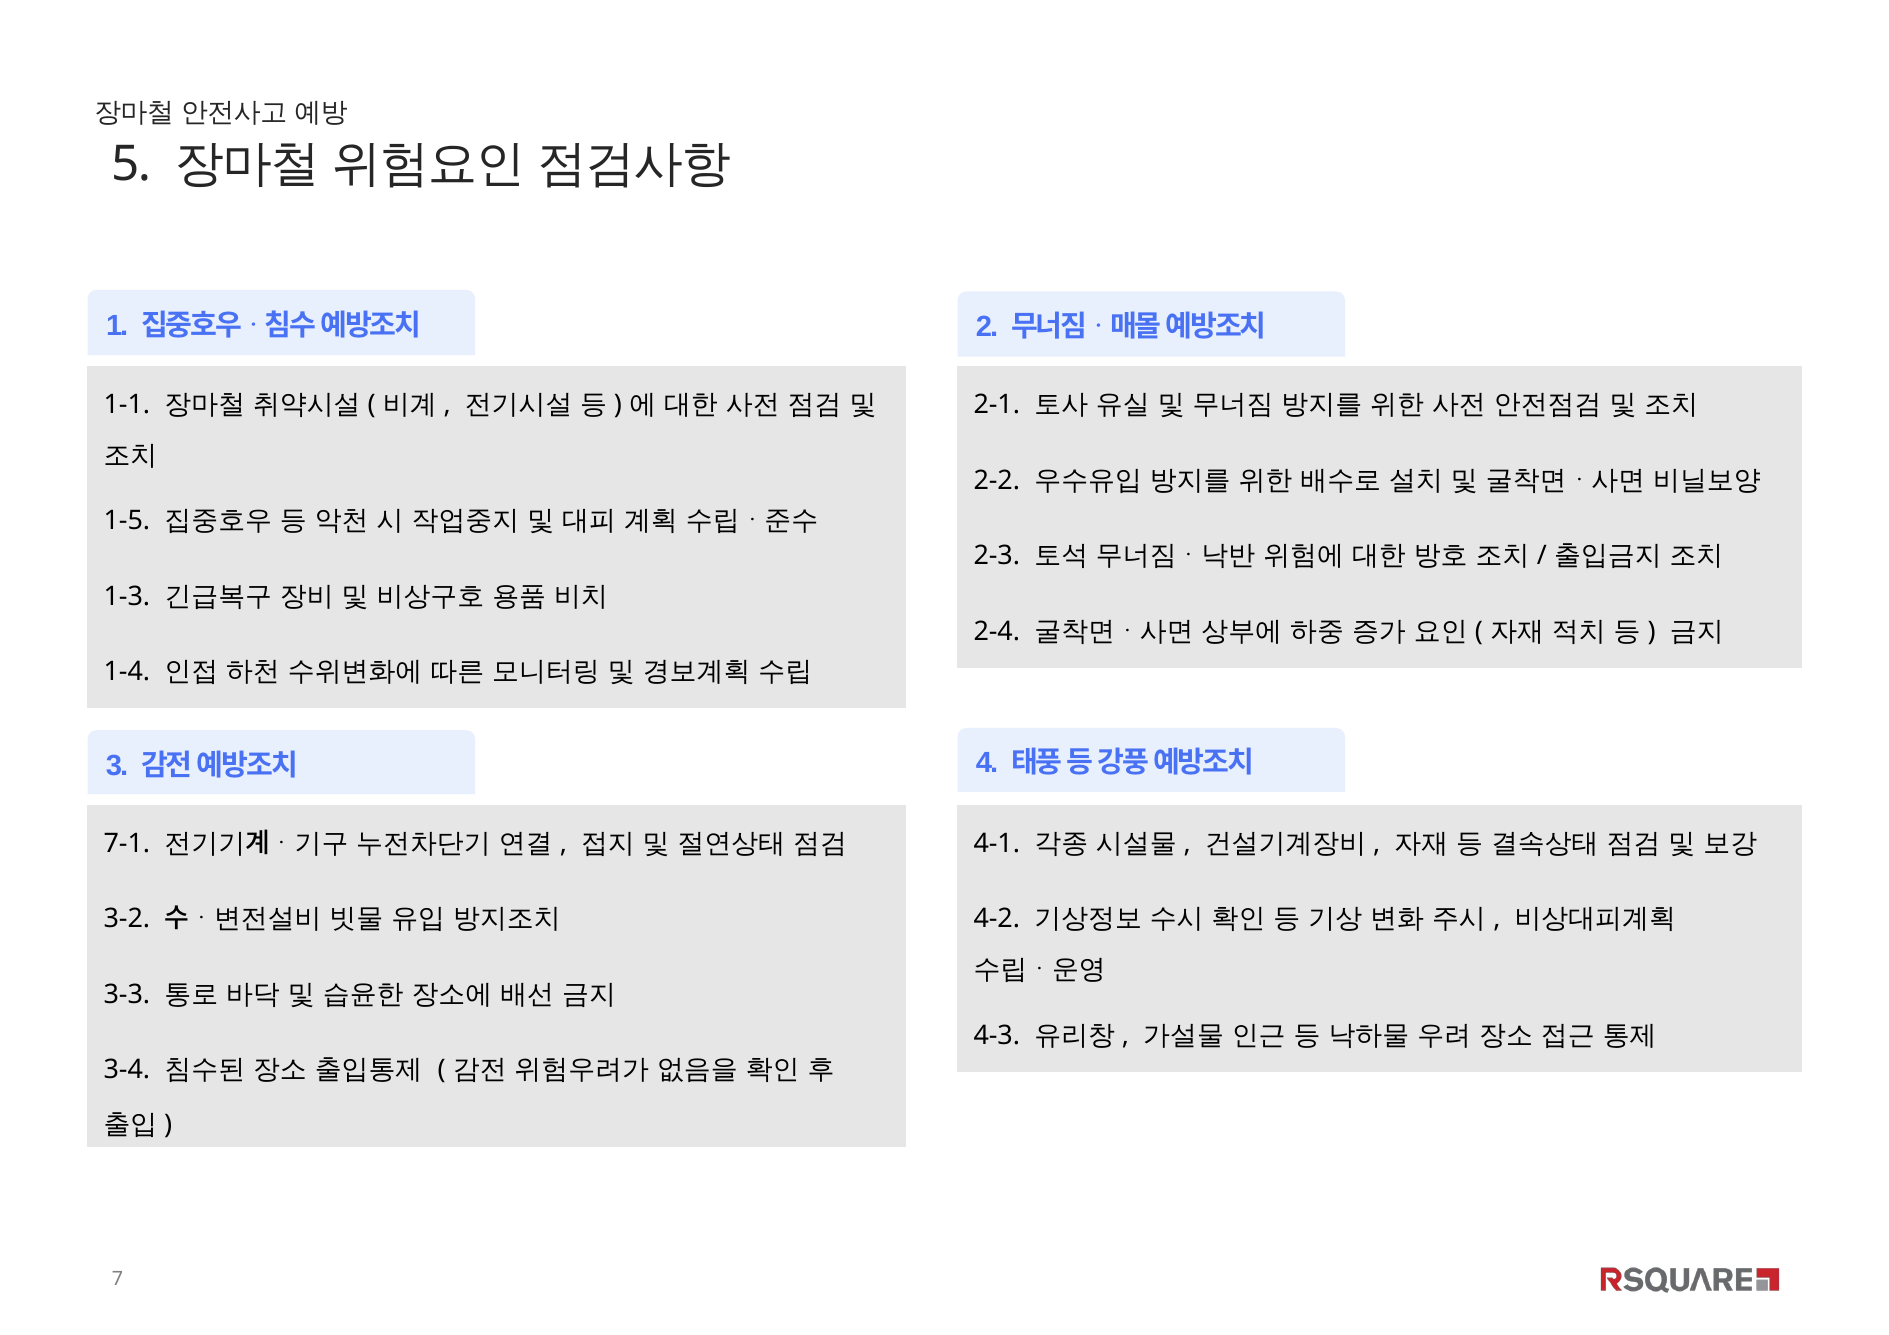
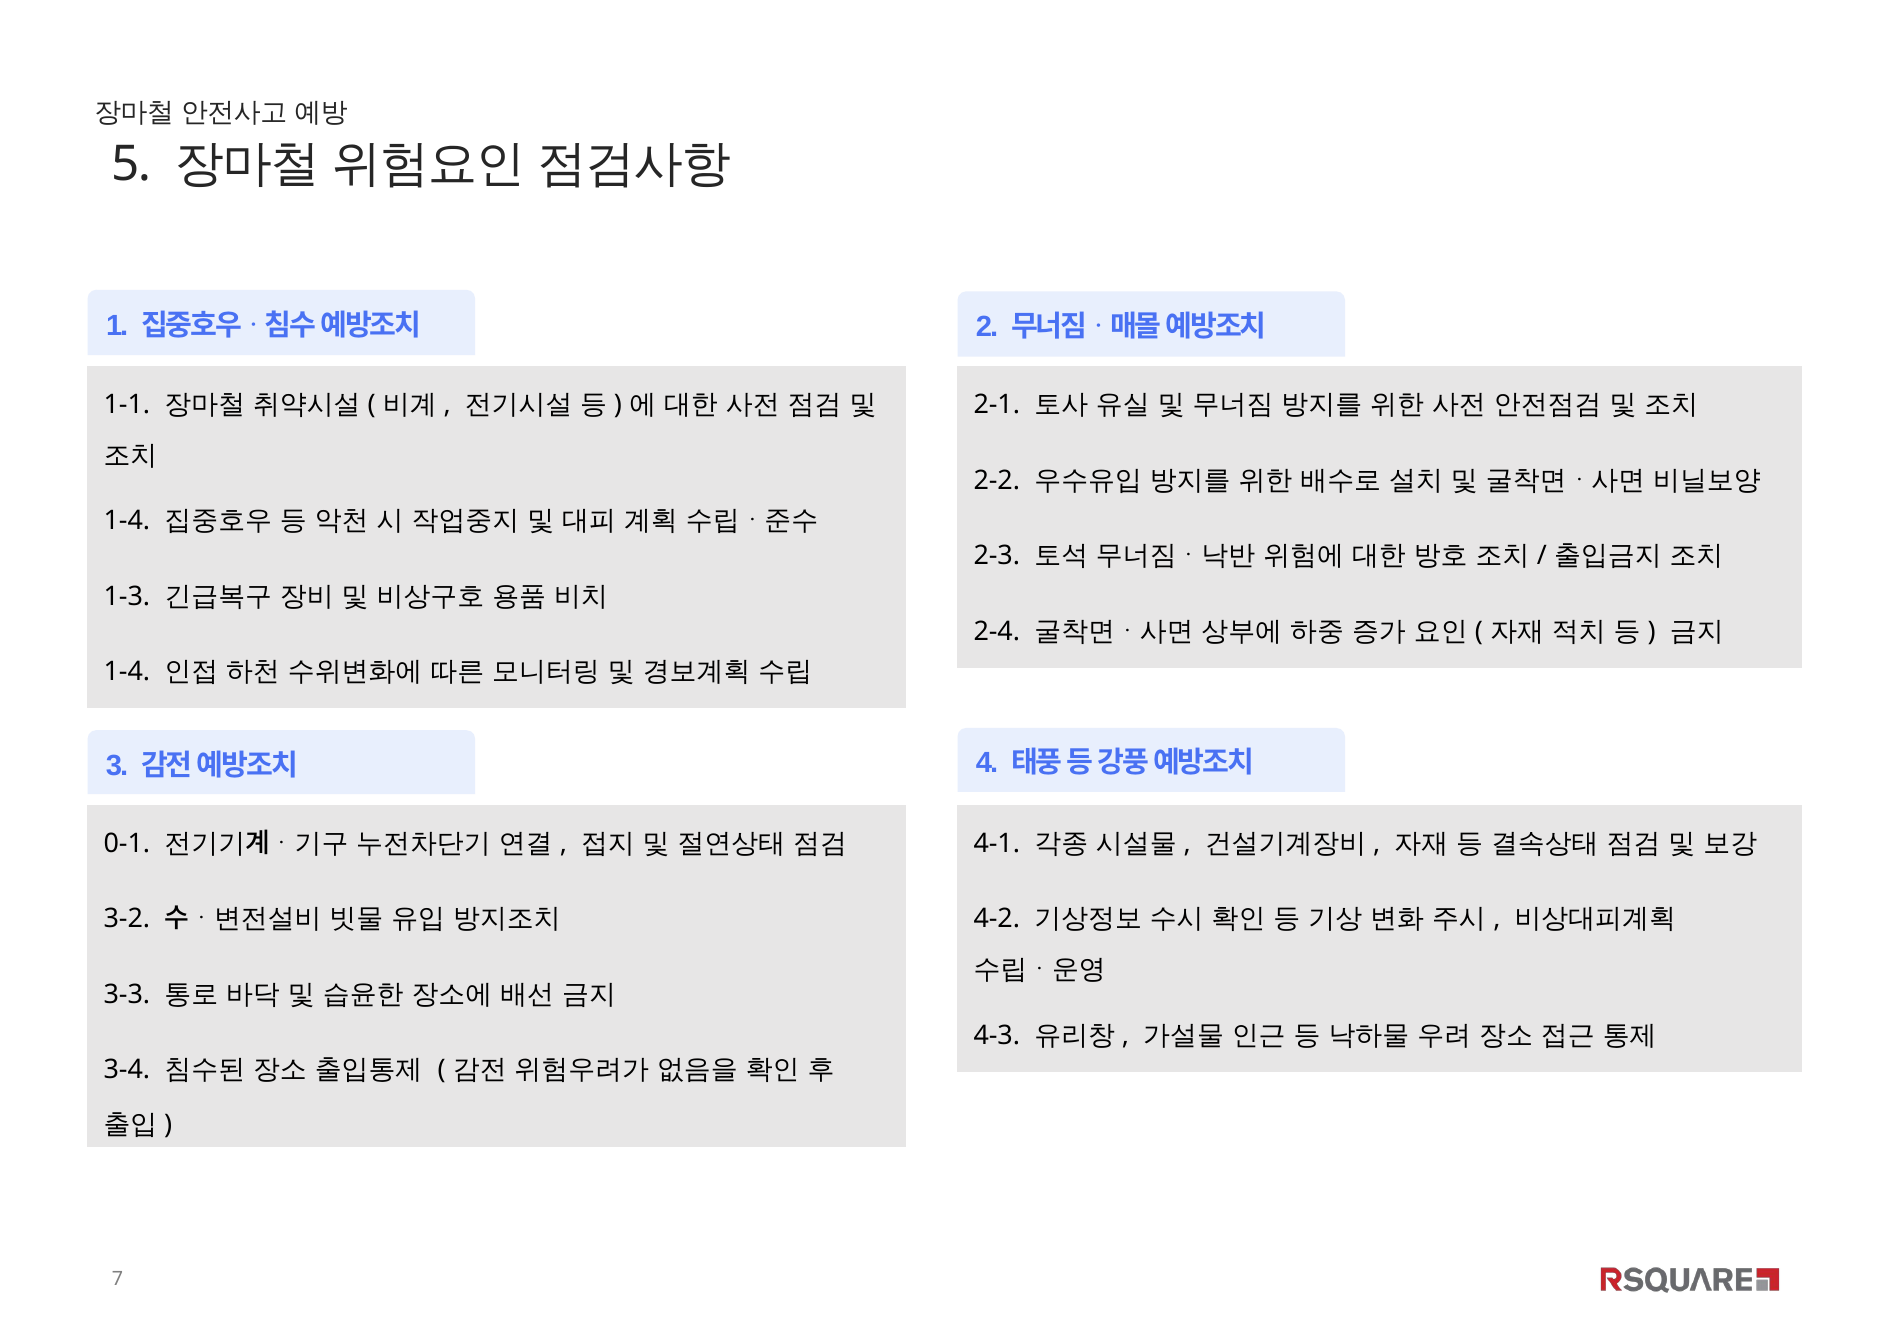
1-5 at (127, 521): 1-5 -> 1-4
7-1: 7-1 -> 0-1
